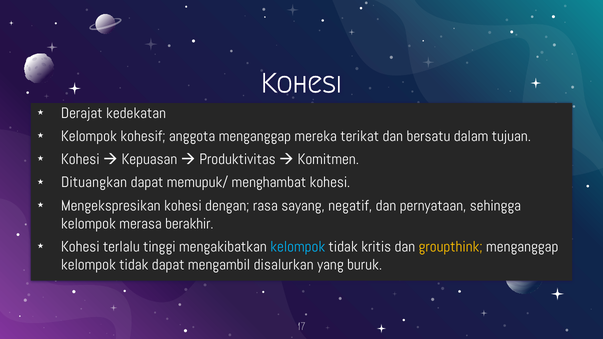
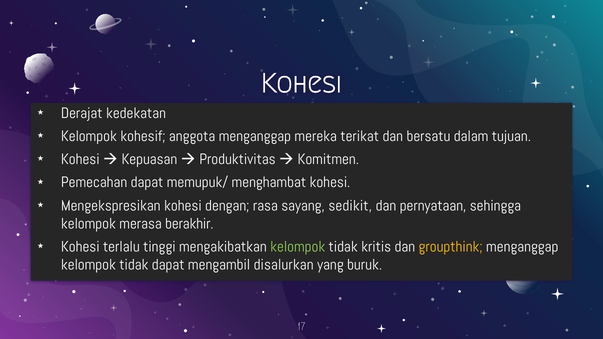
Dituangkan: Dituangkan -> Pemecahan
negatif: negatif -> sedikit
kelompok at (298, 247) colour: light blue -> light green
